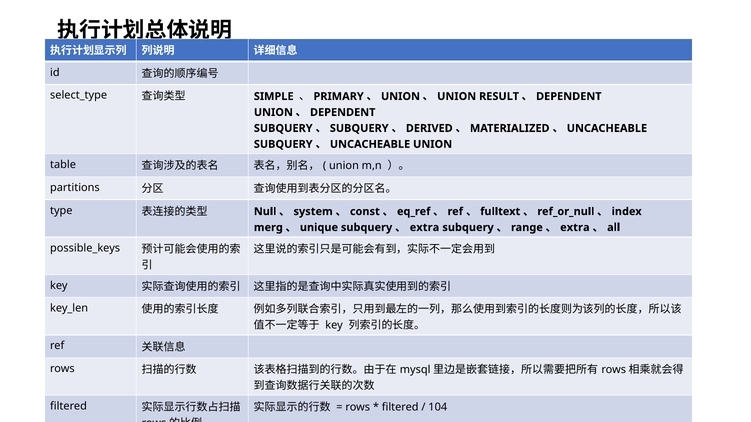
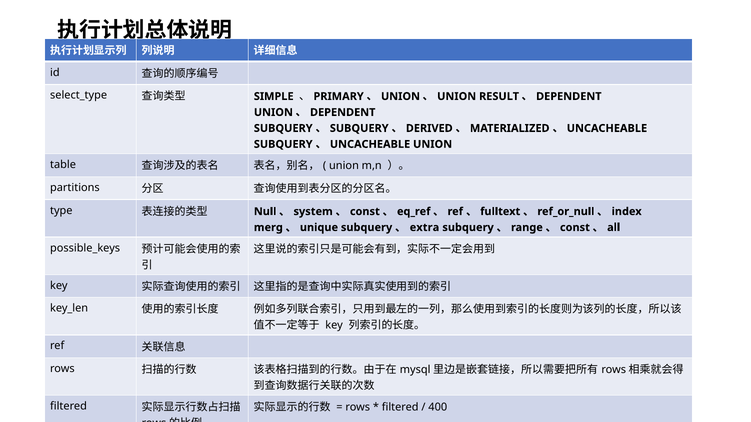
extra at (575, 228): extra -> const
104: 104 -> 400
